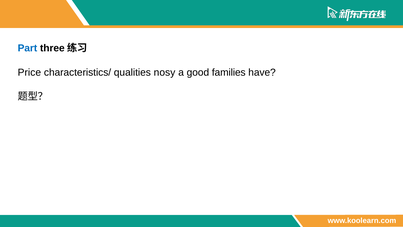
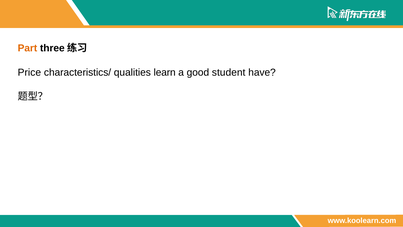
Part colour: blue -> orange
nosy: nosy -> learn
families: families -> student
